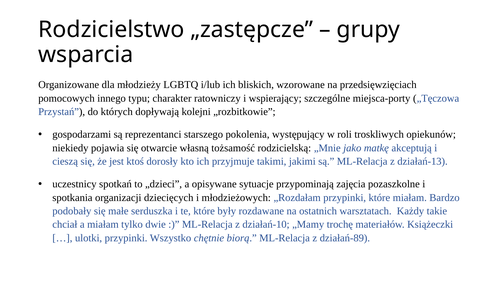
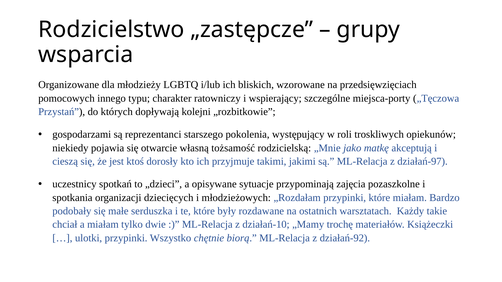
działań-13: działań-13 -> działań-97
działań-89: działań-89 -> działań-92
